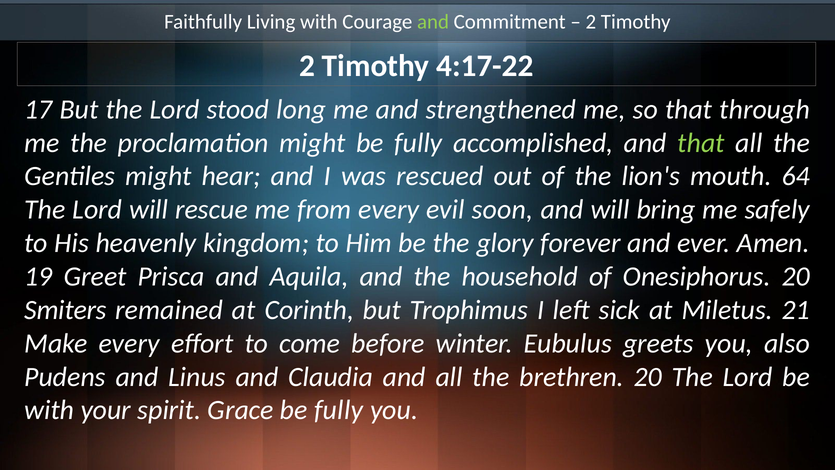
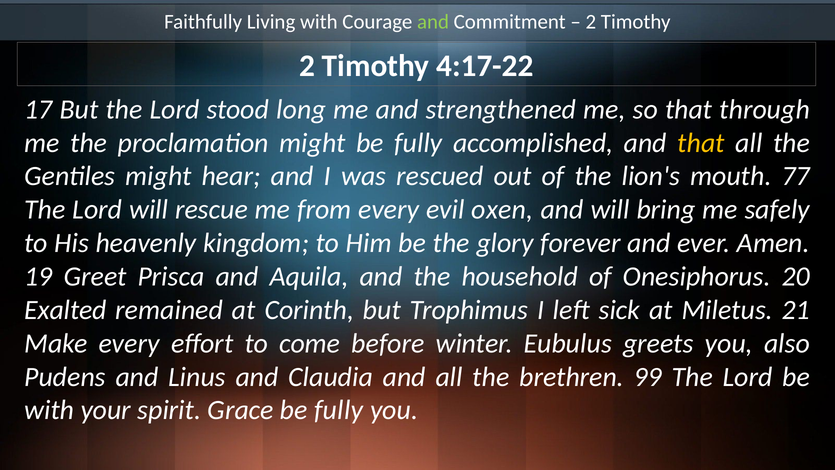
that at (701, 143) colour: light green -> yellow
64: 64 -> 77
soon: soon -> oxen
Smiters: Smiters -> Exalted
brethren 20: 20 -> 99
